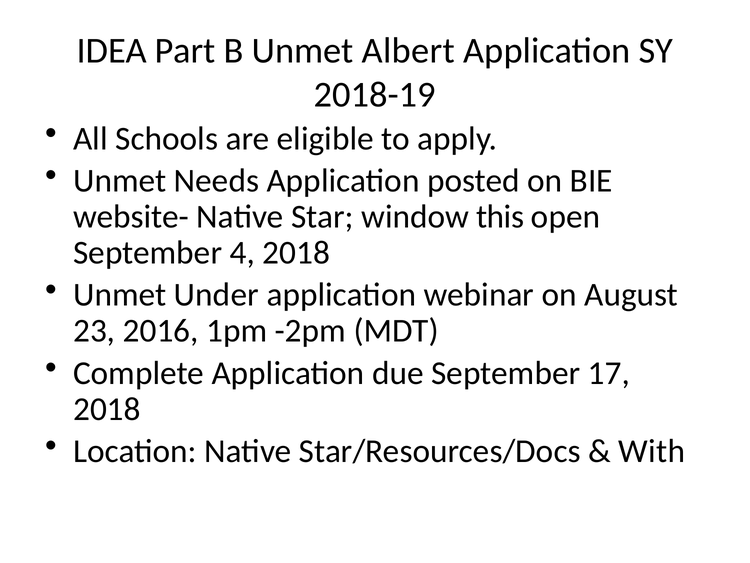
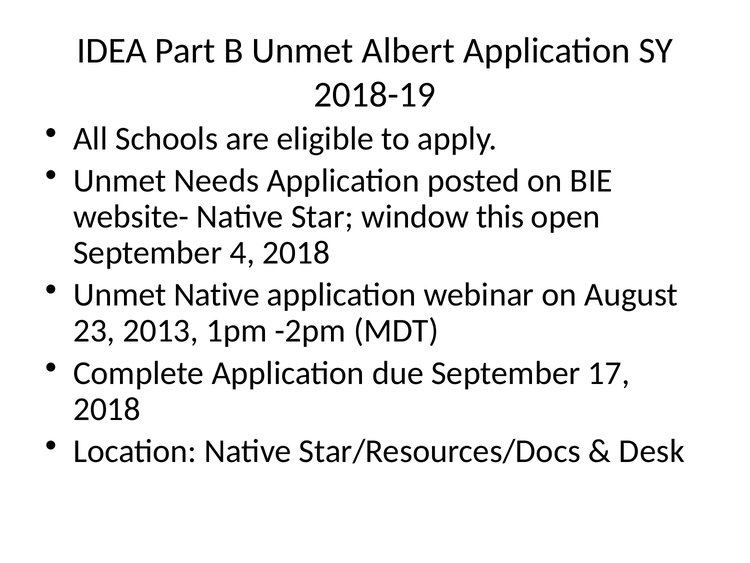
Unmet Under: Under -> Native
2016: 2016 -> 2013
With: With -> Desk
